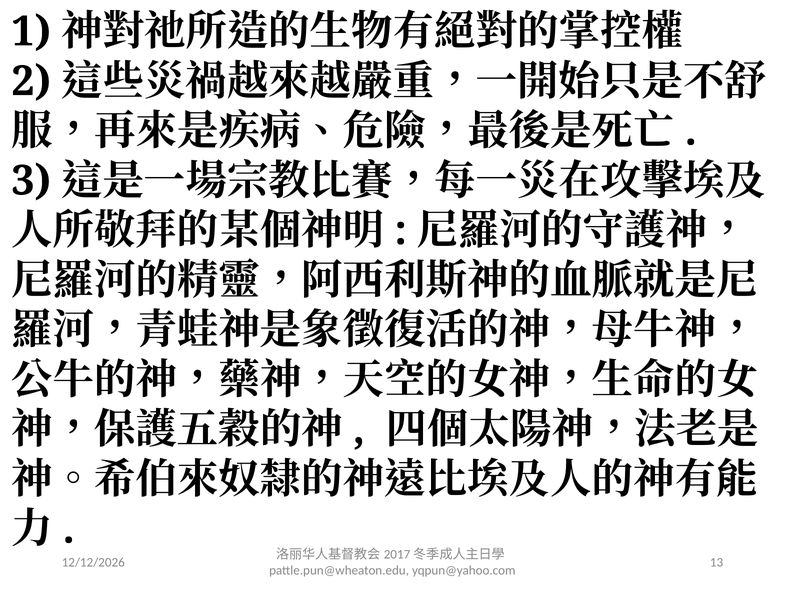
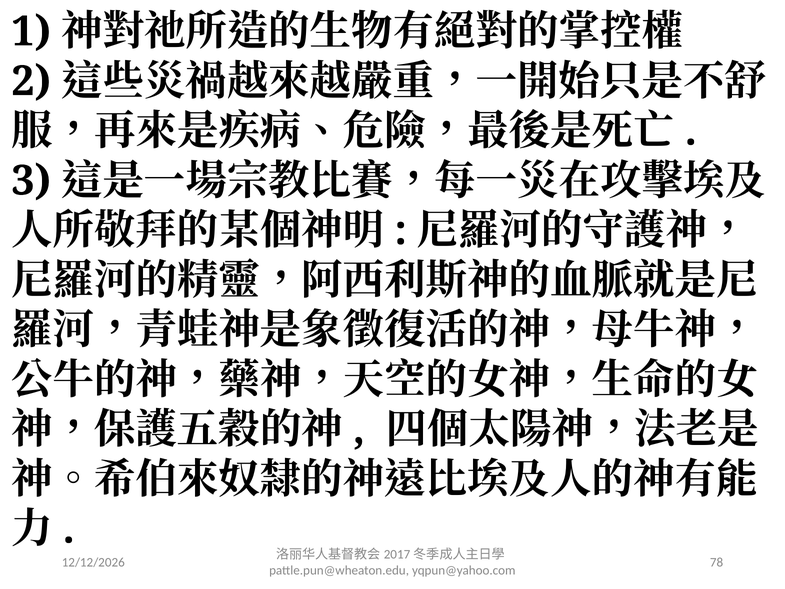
13: 13 -> 78
